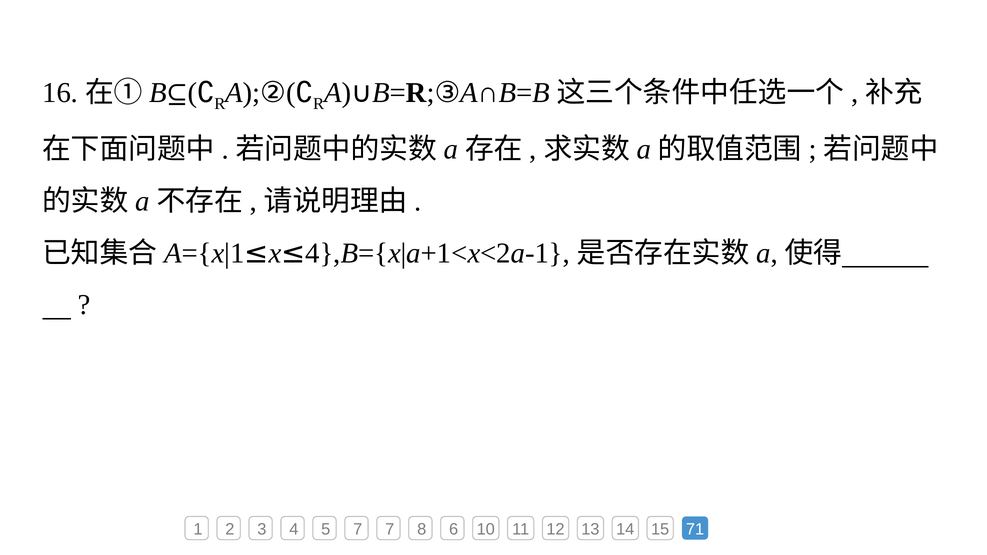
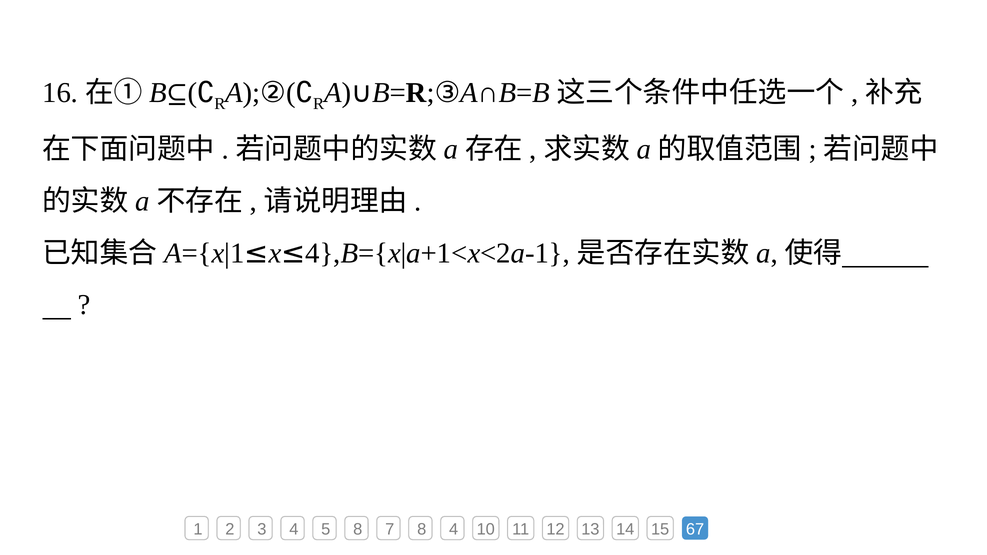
5 7: 7 -> 8
8 6: 6 -> 4
71: 71 -> 67
